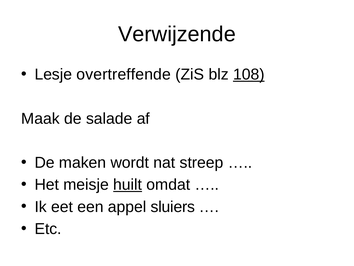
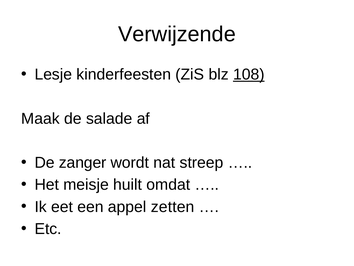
overtreffende: overtreffende -> kinderfeesten
maken: maken -> zanger
huilt underline: present -> none
sluiers: sluiers -> zetten
